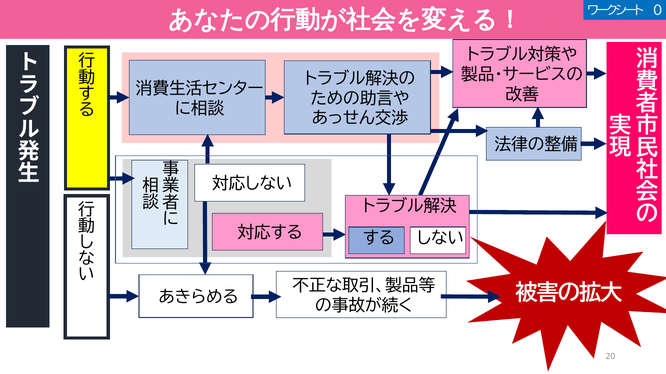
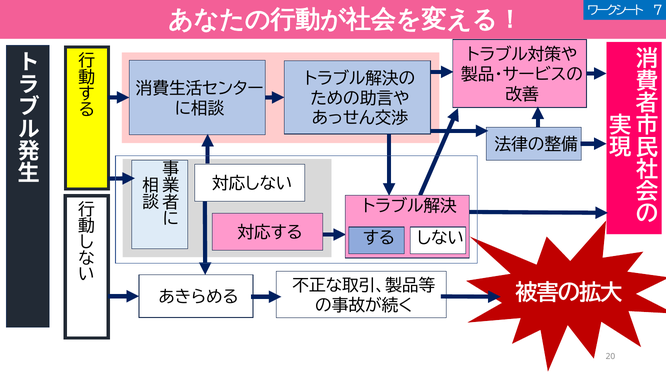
0: 0 -> 7
